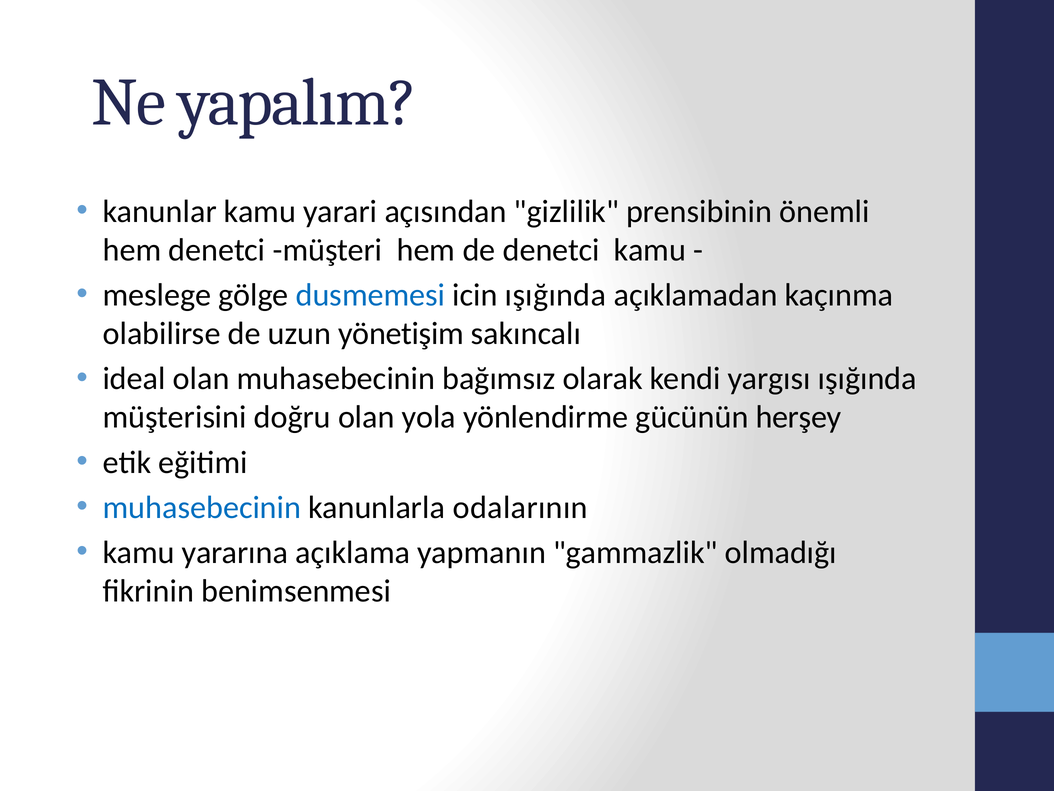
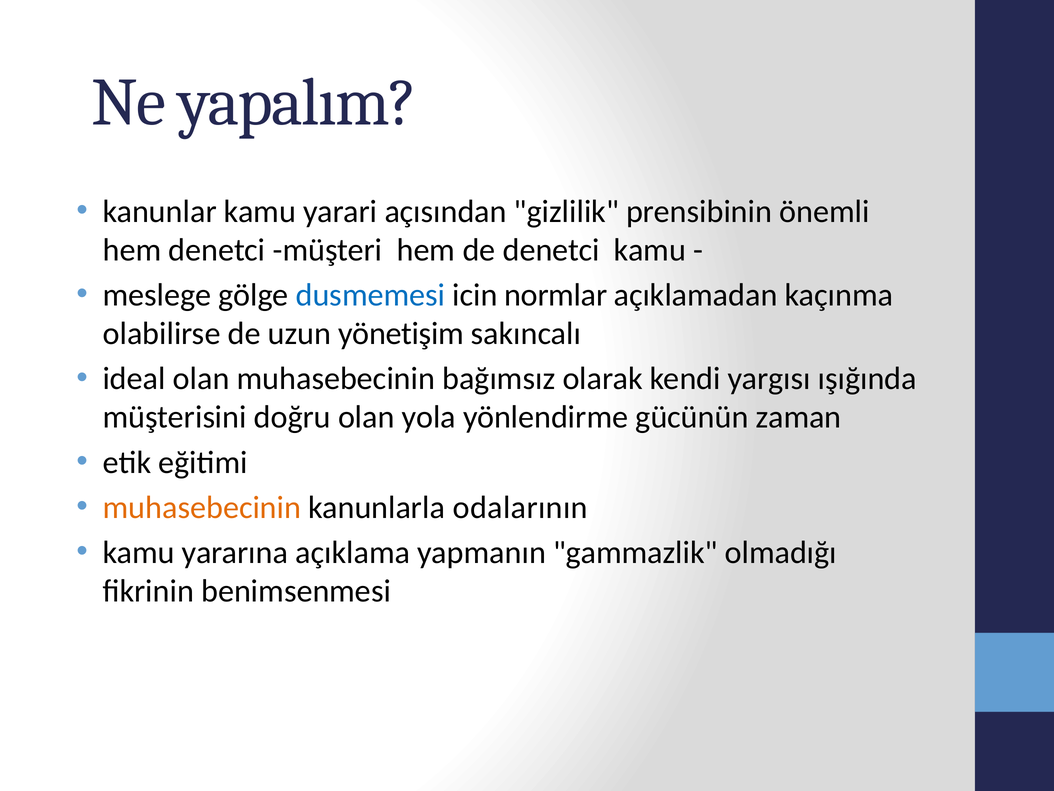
icin ışığında: ışığında -> normlar
herşey: herşey -> zaman
muhasebecinin at (202, 507) colour: blue -> orange
